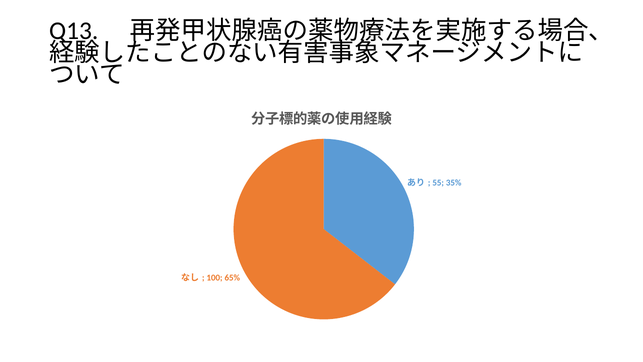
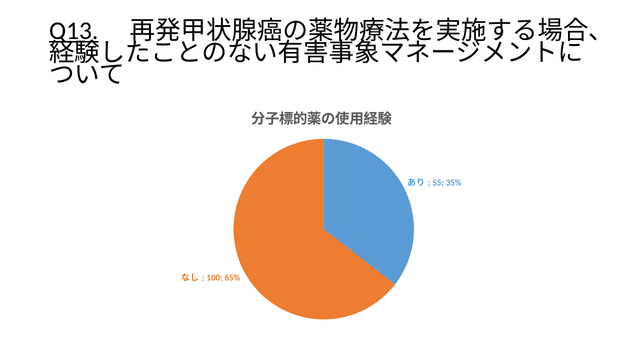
Q13 underline: none -> present
